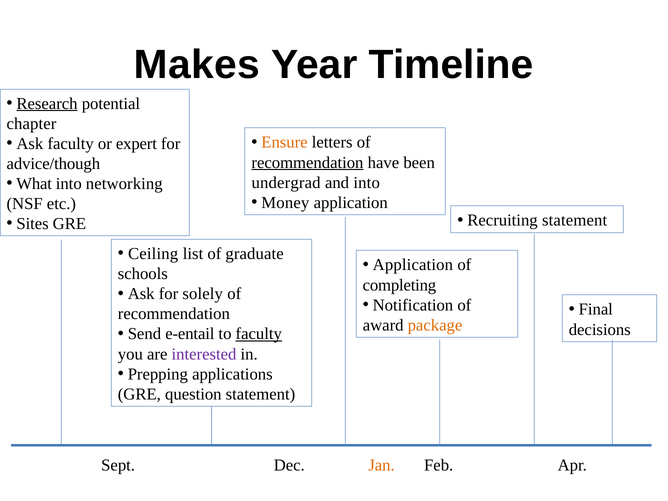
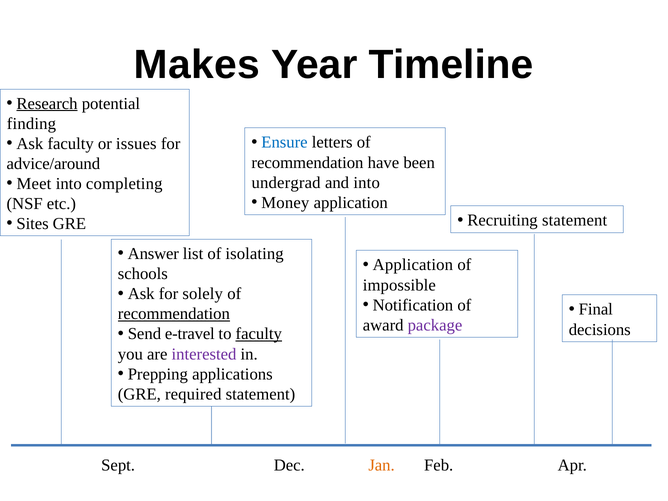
chapter: chapter -> finding
Ensure colour: orange -> blue
expert: expert -> issues
recommendation at (307, 163) underline: present -> none
advice/though: advice/though -> advice/around
What: What -> Meet
networking: networking -> completing
Ceiling: Ceiling -> Answer
graduate: graduate -> isolating
completing: completing -> impossible
recommendation at (174, 314) underline: none -> present
package colour: orange -> purple
e-entail: e-entail -> e-travel
question: question -> required
